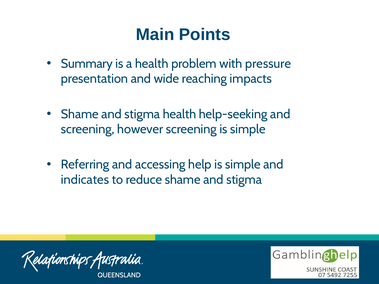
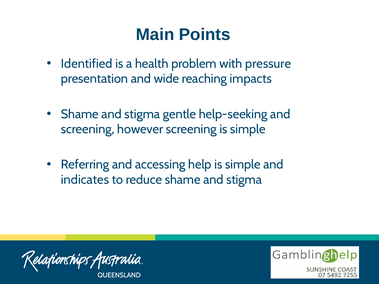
Summary: Summary -> Identified
stigma health: health -> gentle
